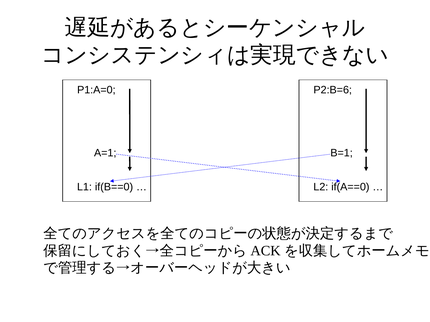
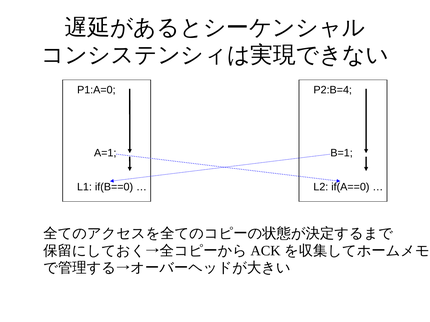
P2:B=6: P2:B=6 -> P2:B=4
